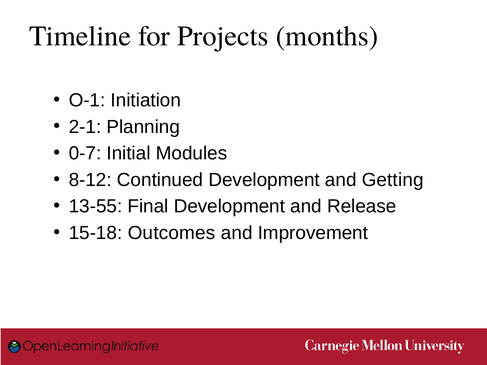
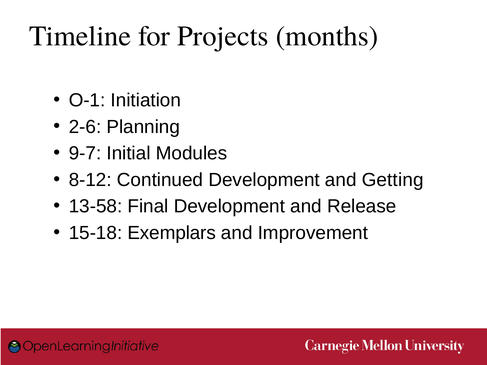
2-1: 2-1 -> 2-6
0-7: 0-7 -> 9-7
13-55: 13-55 -> 13-58
Outcomes: Outcomes -> Exemplars
